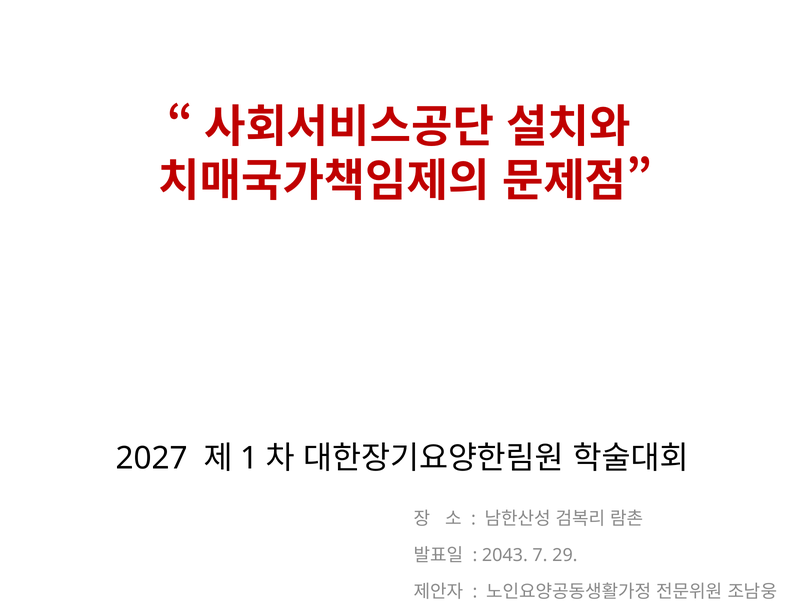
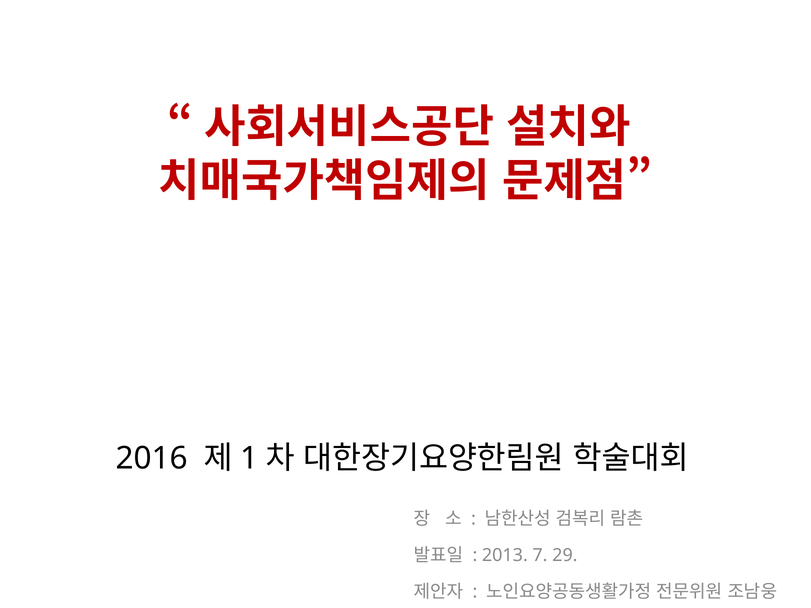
2027: 2027 -> 2016
2043: 2043 -> 2013
